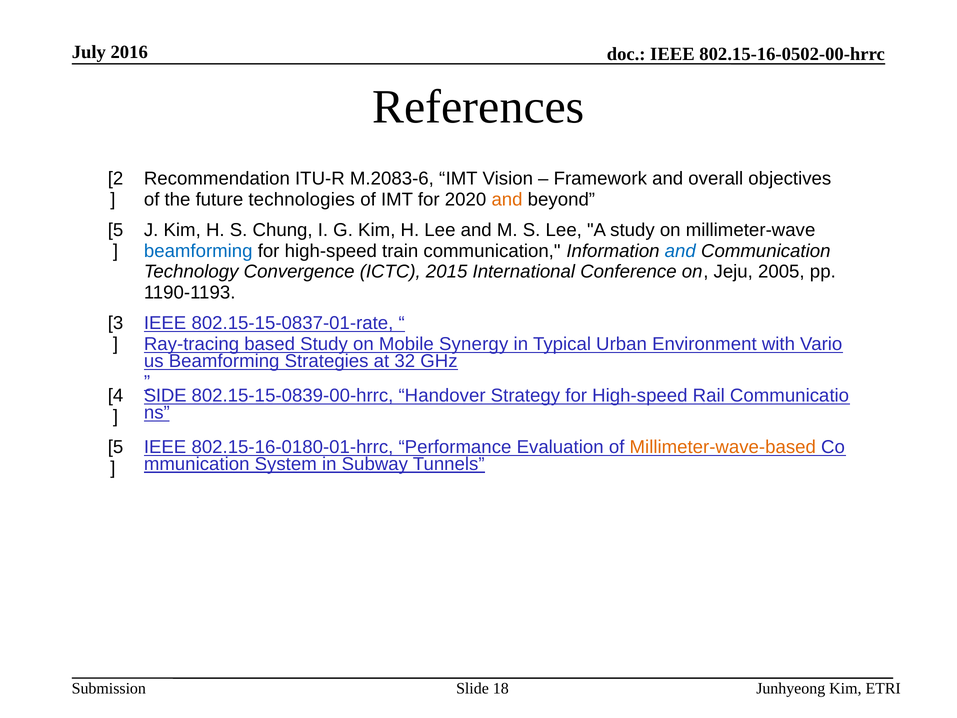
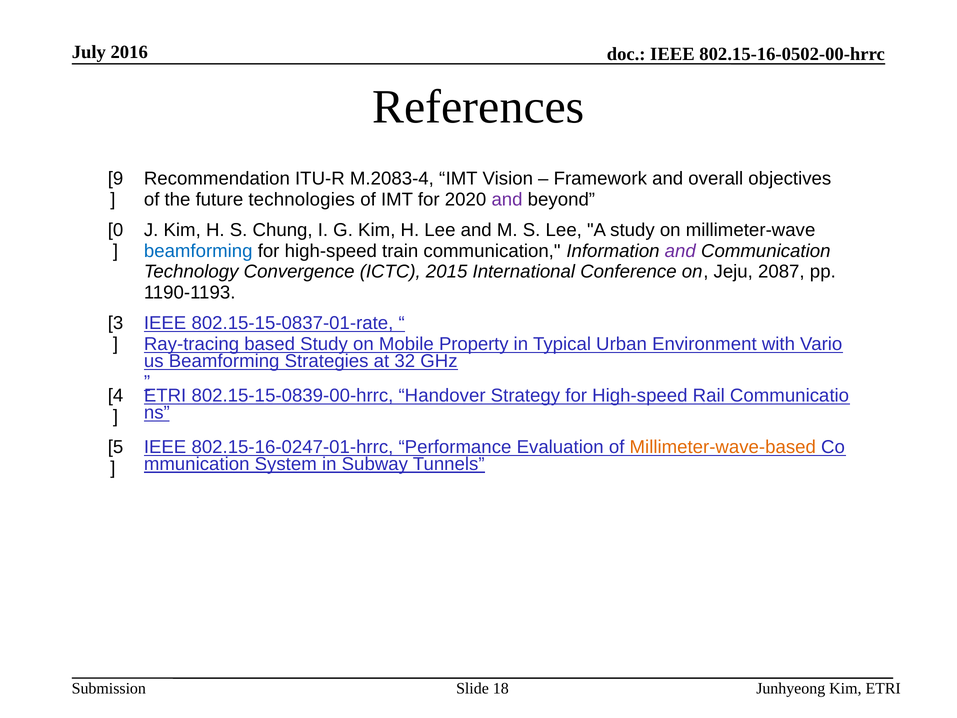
2: 2 -> 9
M.2083-6: M.2083-6 -> M.2083-4
and at (507, 199) colour: orange -> purple
5 at (116, 230): 5 -> 0
and at (680, 251) colour: blue -> purple
2005: 2005 -> 2087
Synergy: Synergy -> Property
SIDE at (165, 395): SIDE -> ETRI
802.15-16-0180-01-hrrc: 802.15-16-0180-01-hrrc -> 802.15-16-0247-01-hrrc
